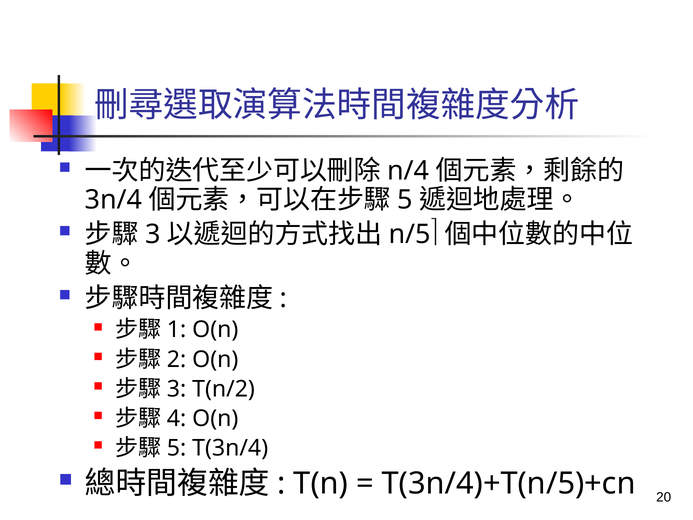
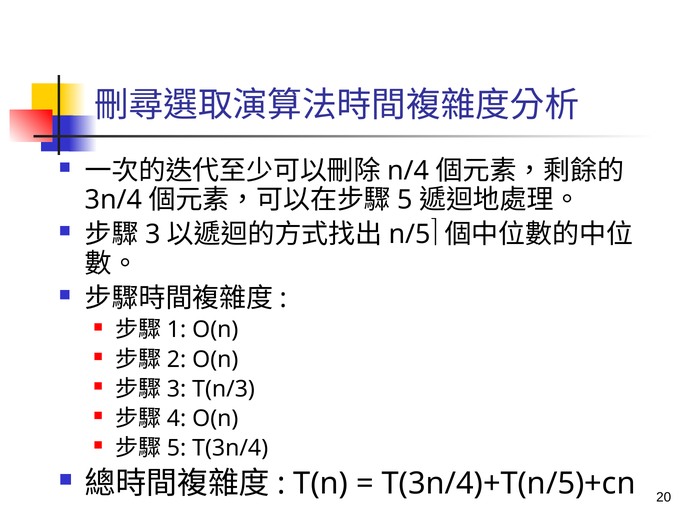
T(n/2: T(n/2 -> T(n/3
